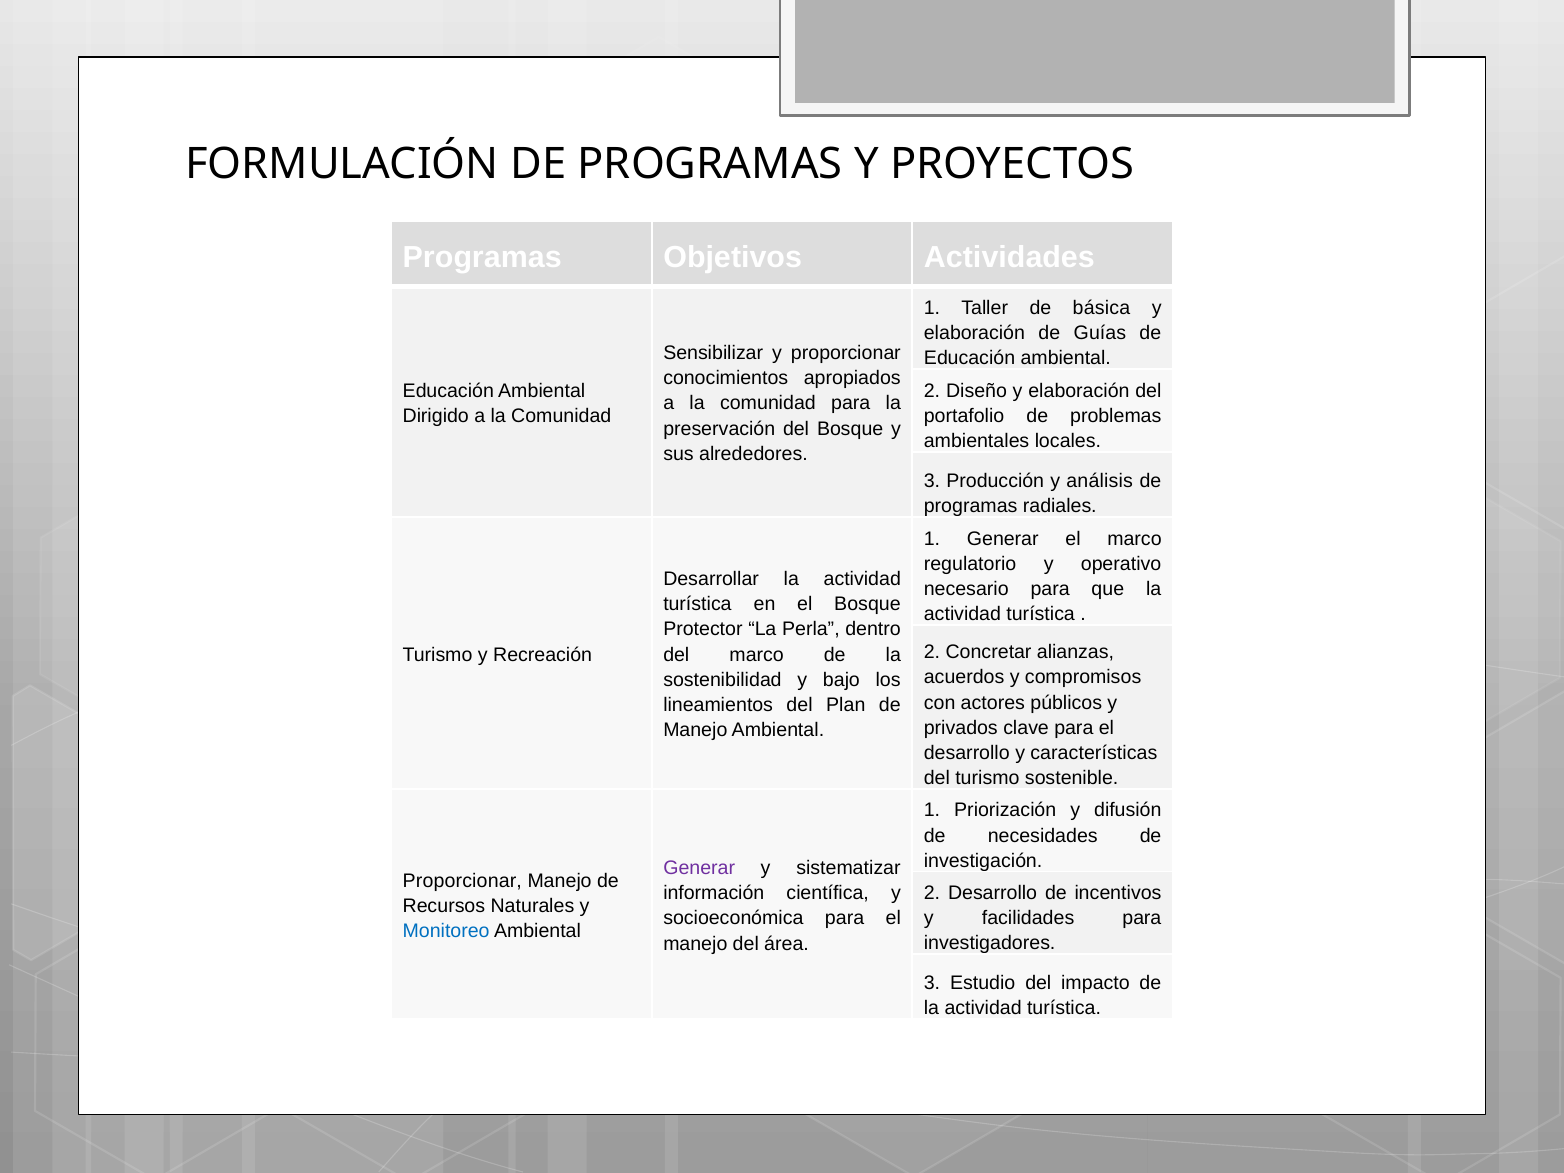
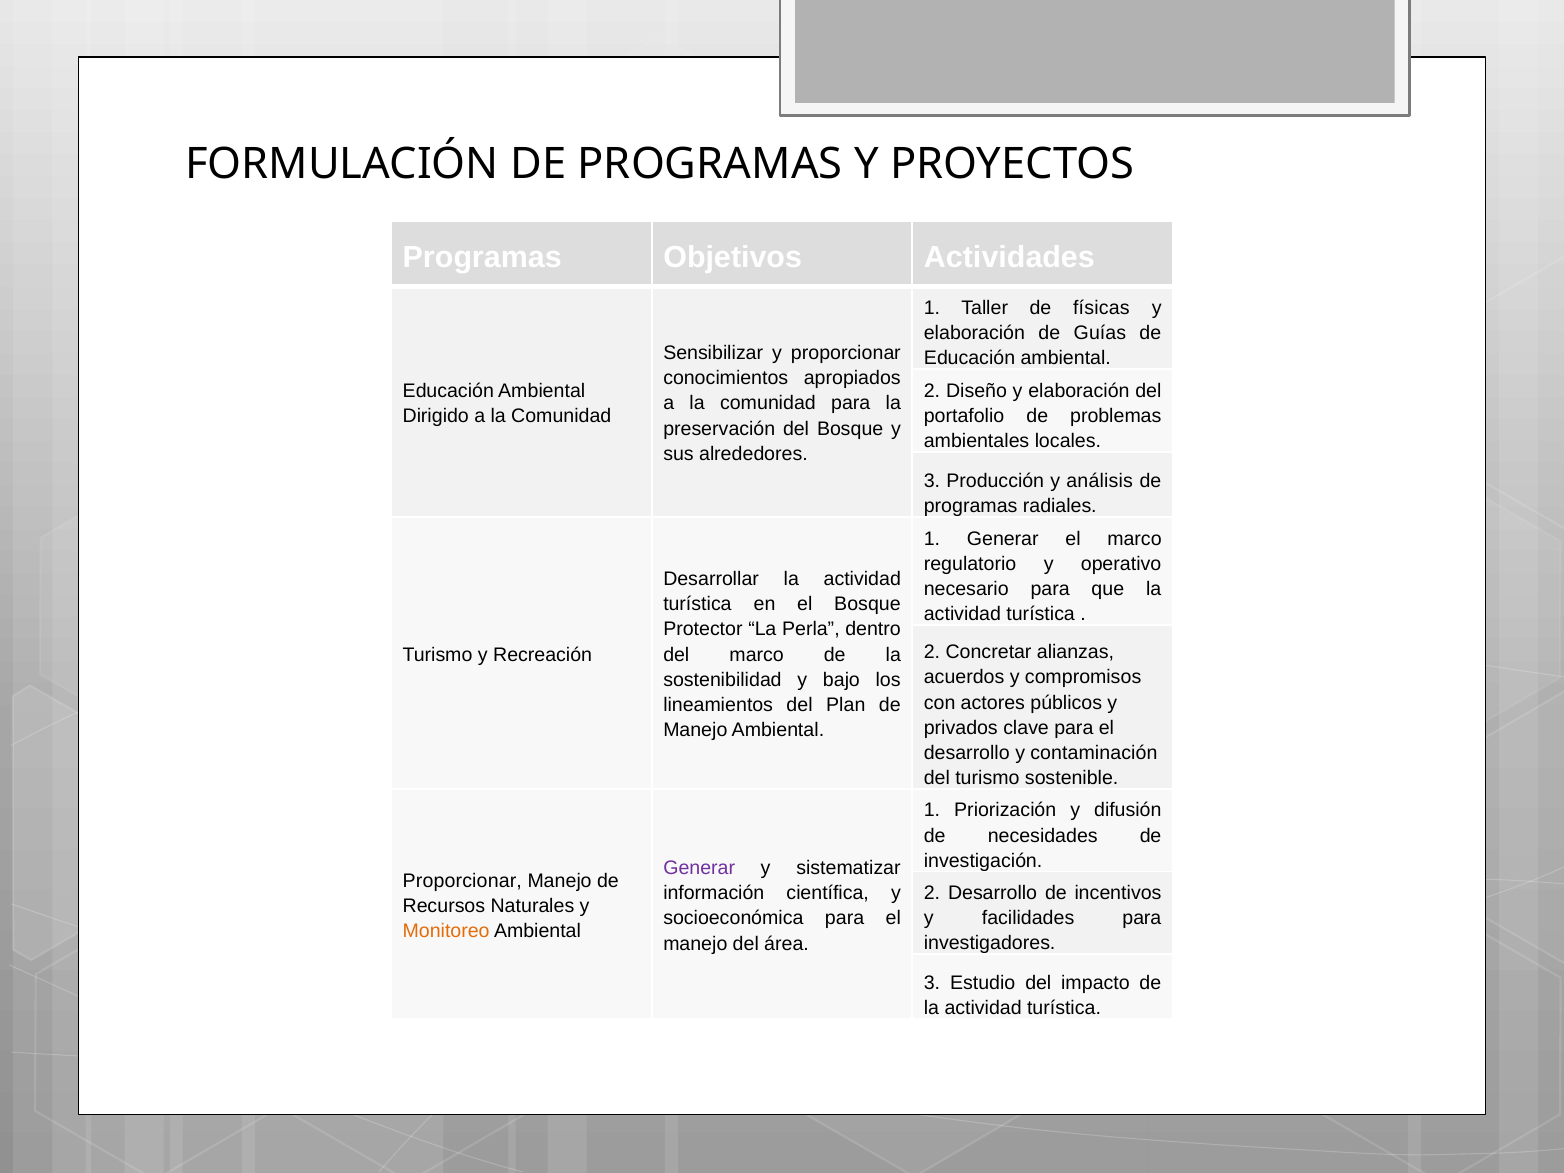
básica: básica -> físicas
características: características -> contaminación
Monitoreo colour: blue -> orange
